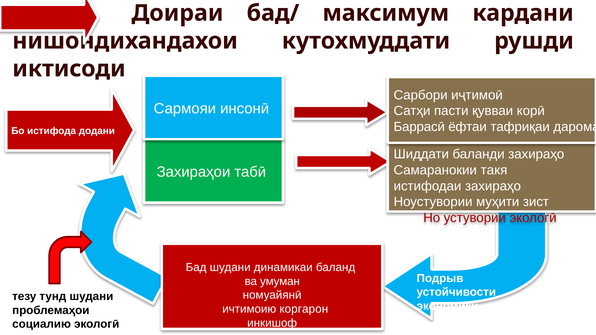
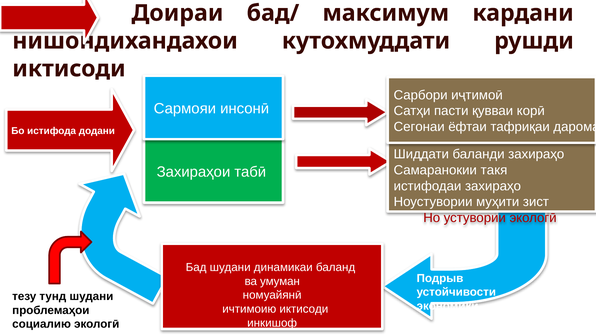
Баррасӣ: Баррасӣ -> Сегонаи
ичтимоию коргарон: коргарон -> иктисоди
